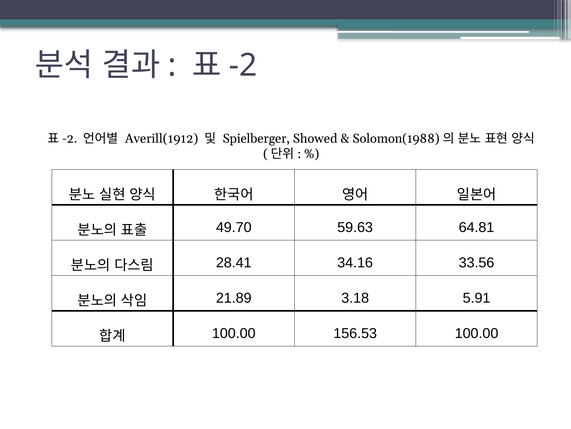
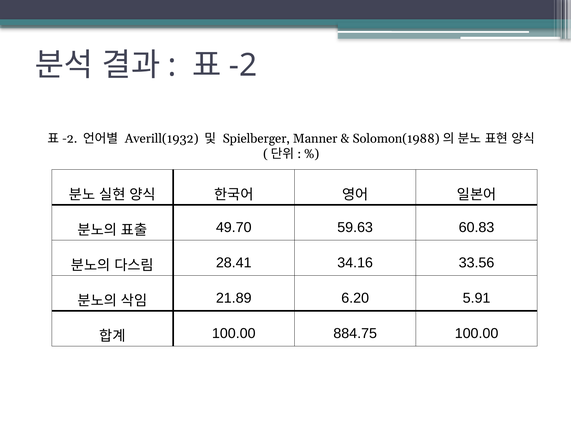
Averill(1912: Averill(1912 -> Averill(1932
Showed: Showed -> Manner
64.81: 64.81 -> 60.83
3.18: 3.18 -> 6.20
156.53: 156.53 -> 884.75
